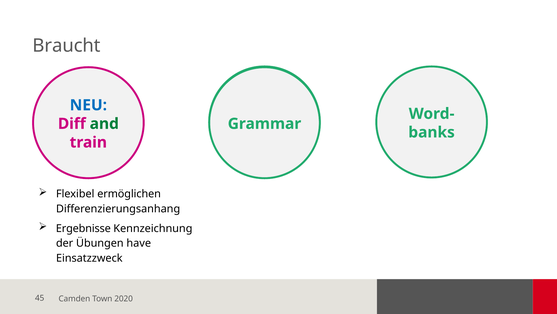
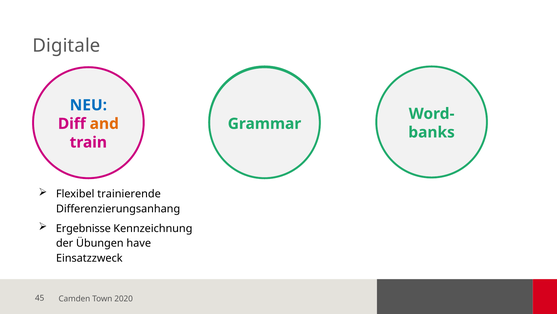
Braucht: Braucht -> Digitale
and colour: green -> orange
ermöglichen: ermöglichen -> trainierende
